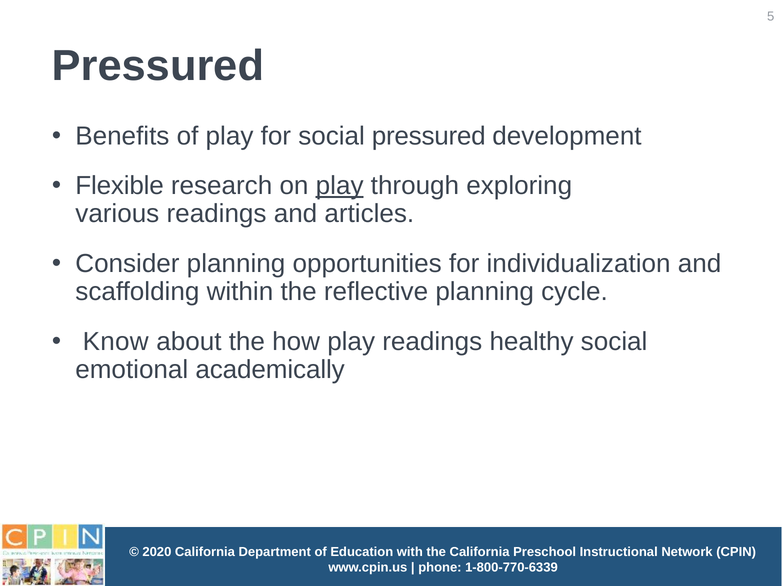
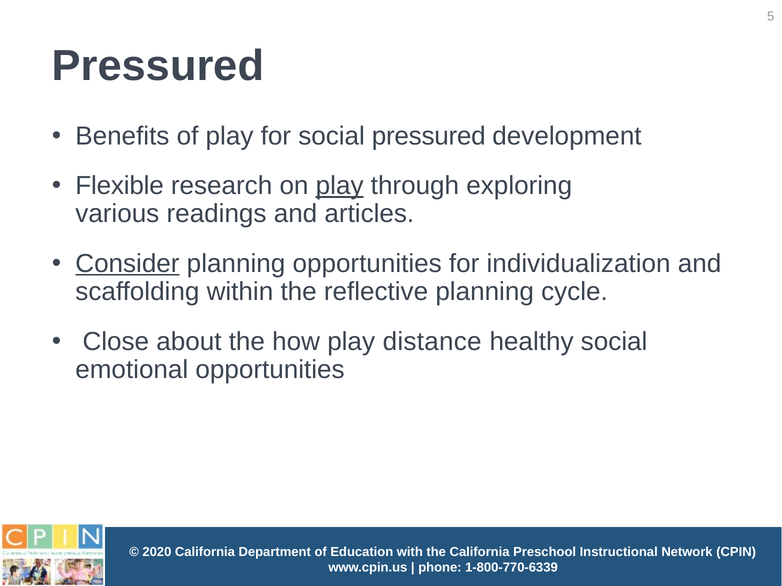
Consider underline: none -> present
Know: Know -> Close
play readings: readings -> distance
emotional academically: academically -> opportunities
